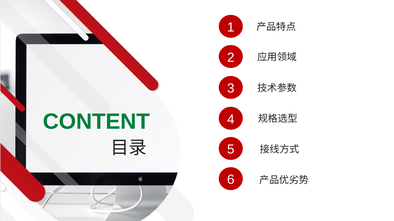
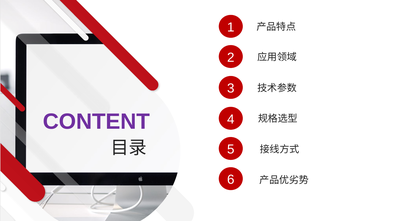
CONTENT colour: green -> purple
